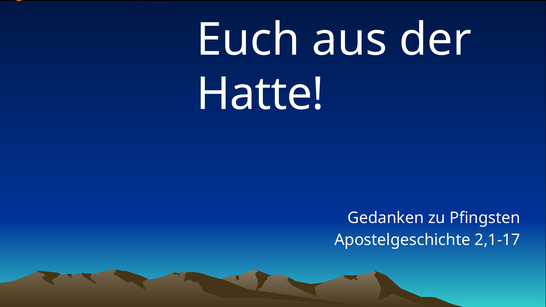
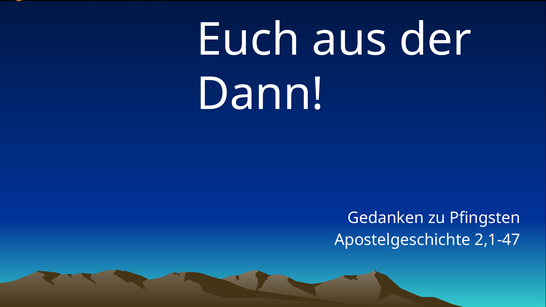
Hatte: Hatte -> Dann
2,1-17: 2,1-17 -> 2,1-47
